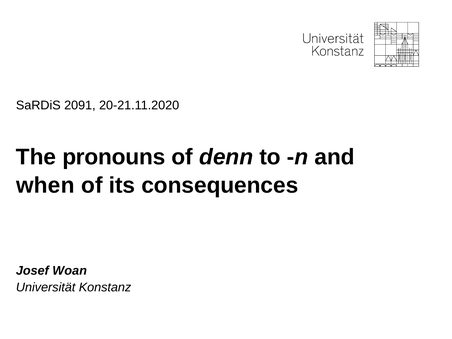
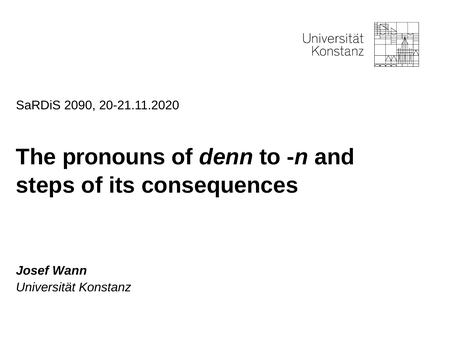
2091: 2091 -> 2090
when: when -> steps
Woan: Woan -> Wann
